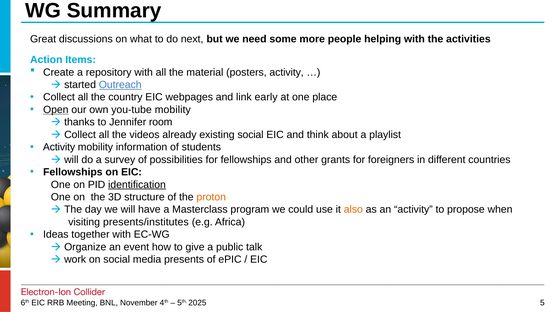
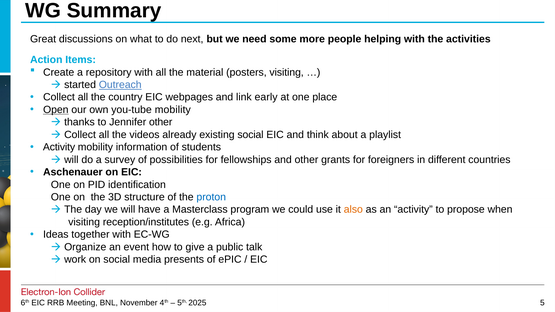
posters activity: activity -> visiting
Jennifer room: room -> other
Fellowships at (73, 172): Fellowships -> Aschenauer
identification underline: present -> none
proton colour: orange -> blue
presents/institutes: presents/institutes -> reception/institutes
